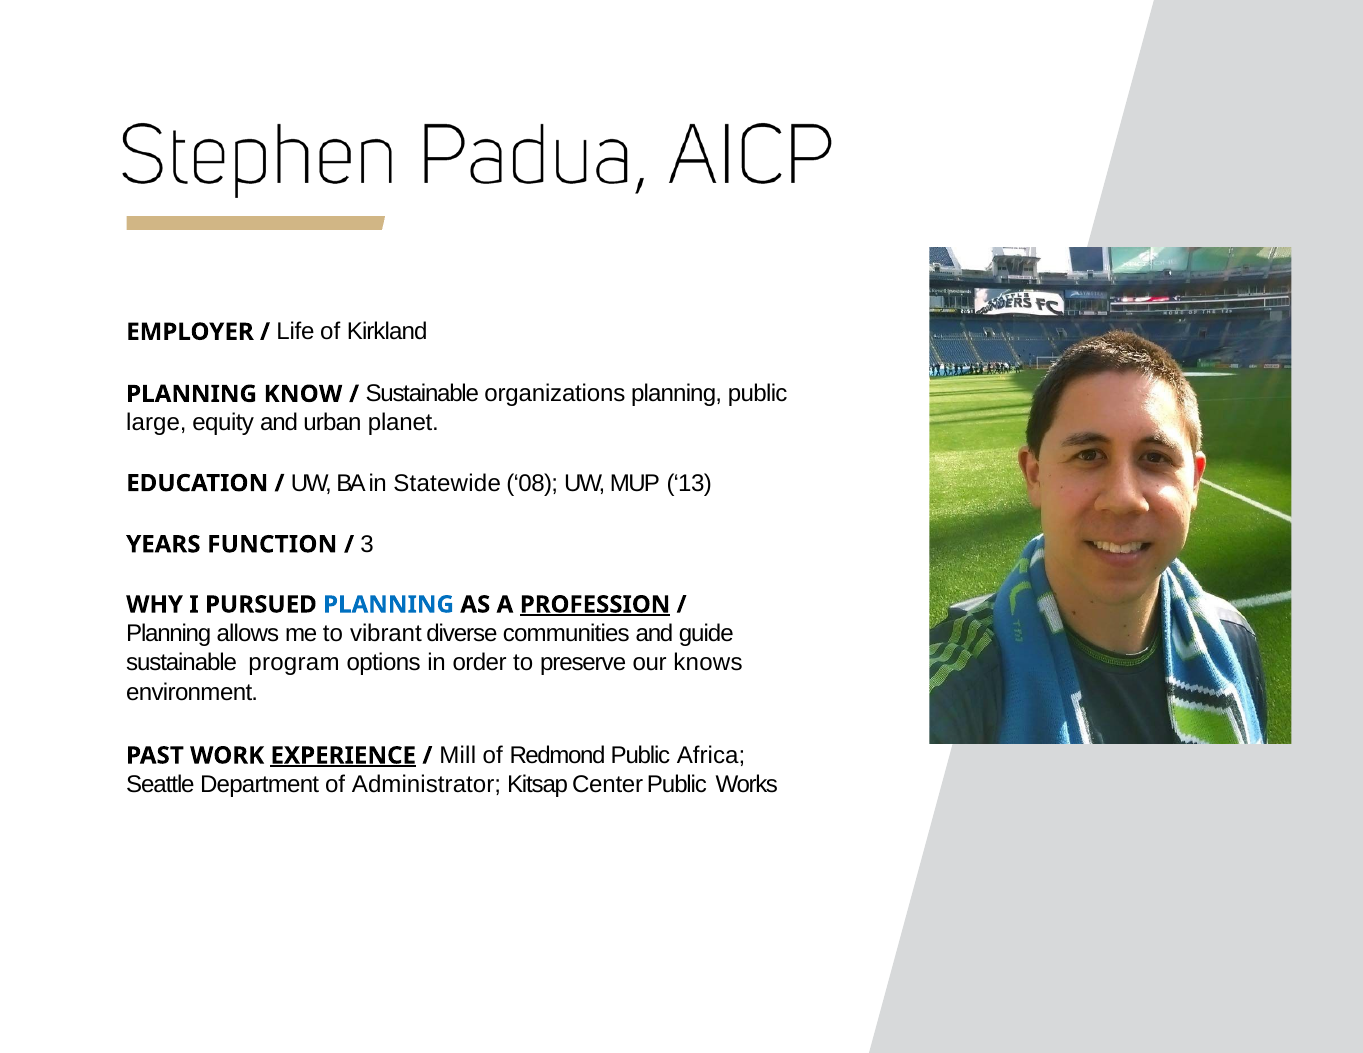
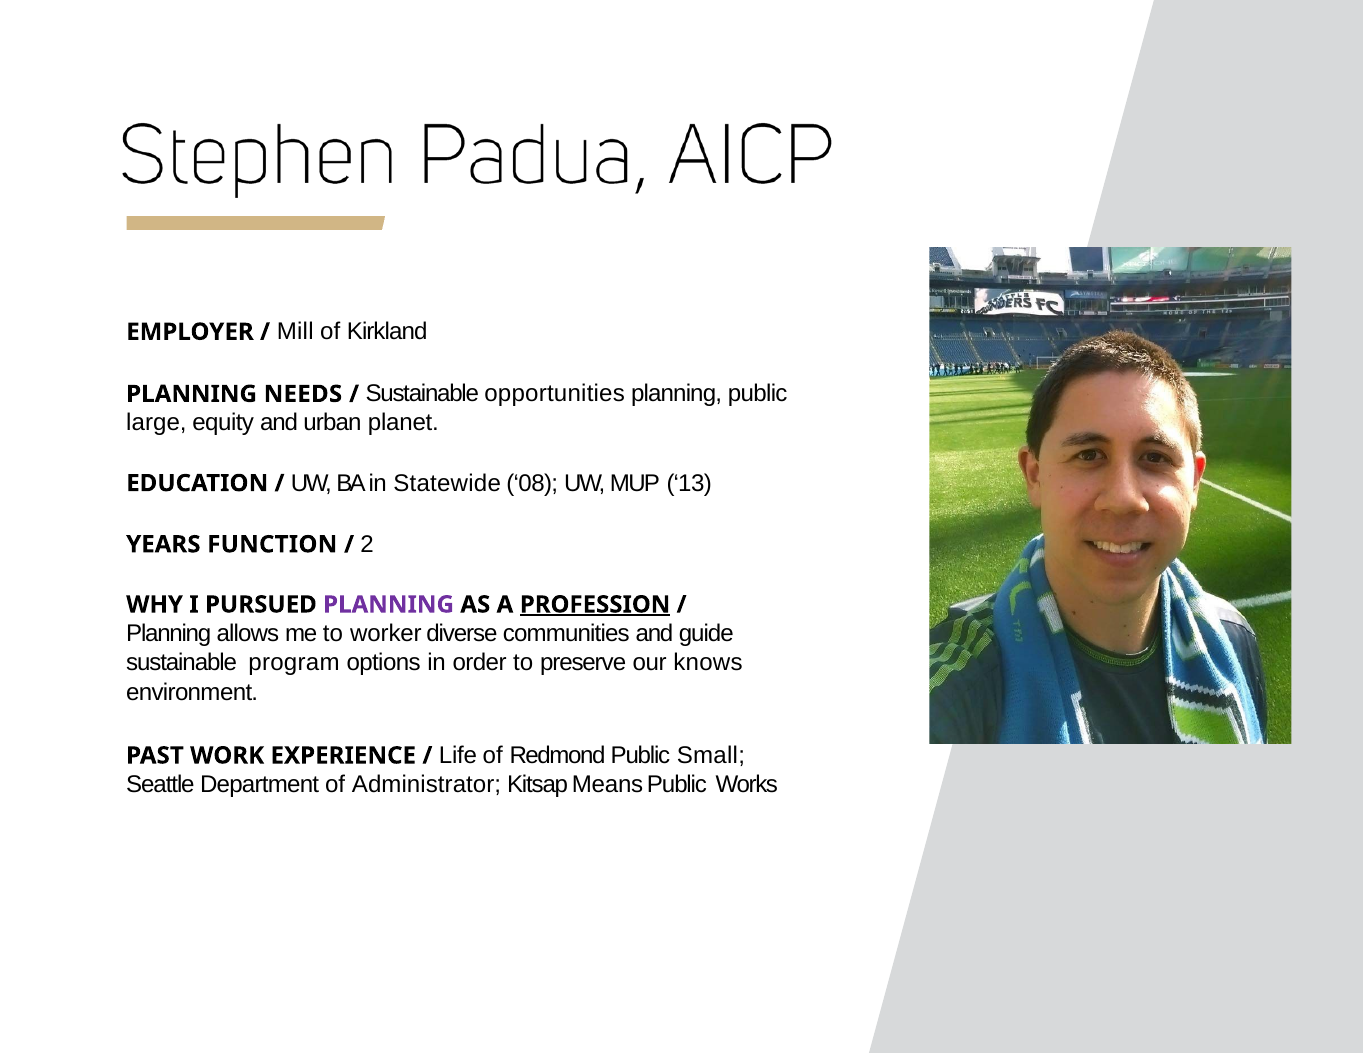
Life: Life -> Mill
KNOW: KNOW -> NEEDS
organizations: organizations -> opportunities
3: 3 -> 2
PLANNING at (389, 605) colour: blue -> purple
vibrant: vibrant -> worker
EXPERIENCE underline: present -> none
Mill: Mill -> Life
Africa: Africa -> Small
Center: Center -> Means
